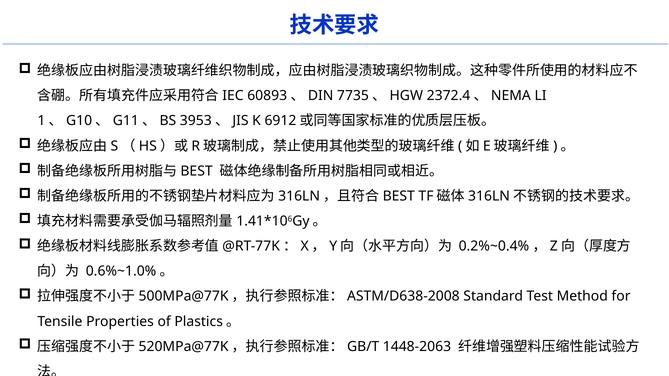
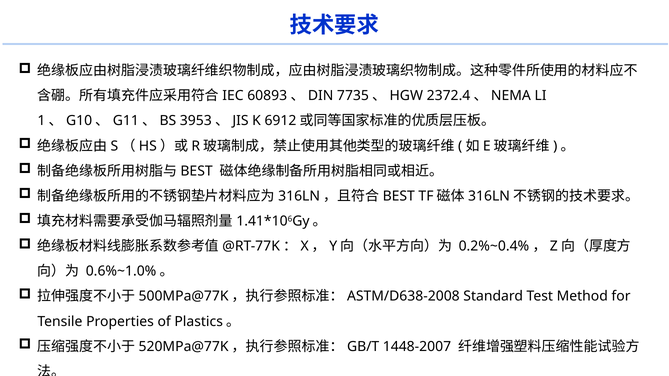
1448-2063: 1448-2063 -> 1448-2007
